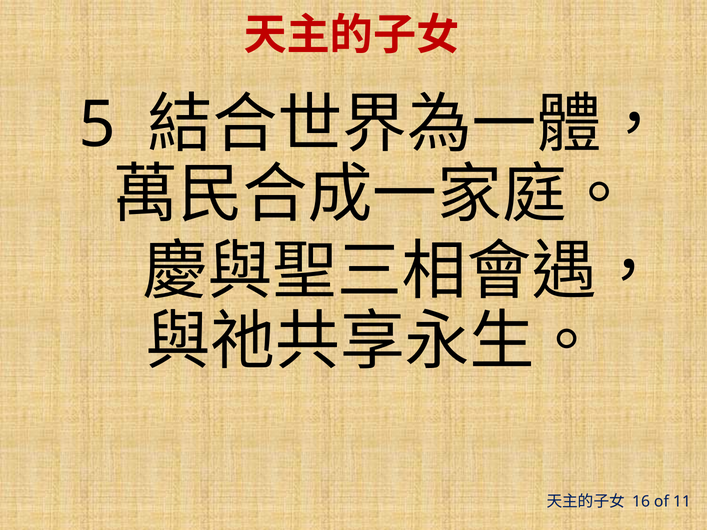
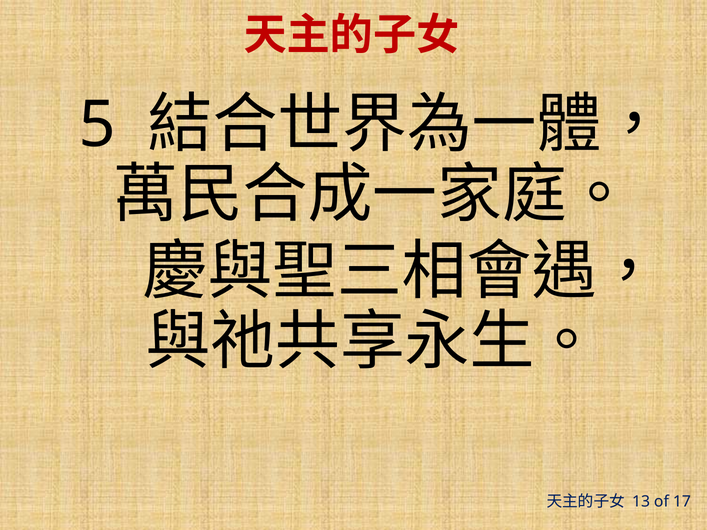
16: 16 -> 13
11: 11 -> 17
